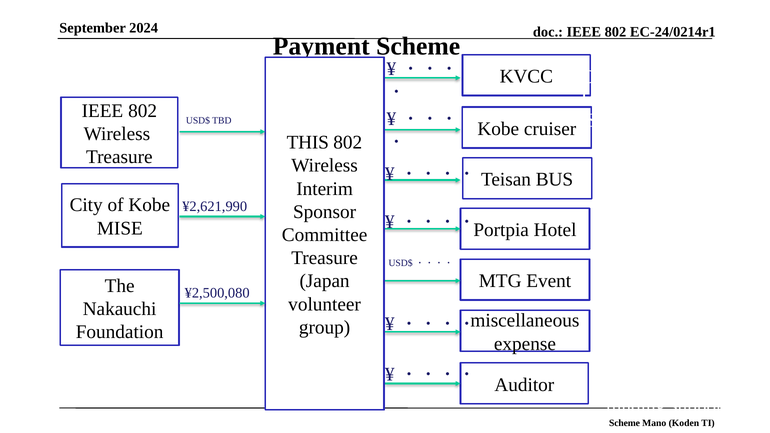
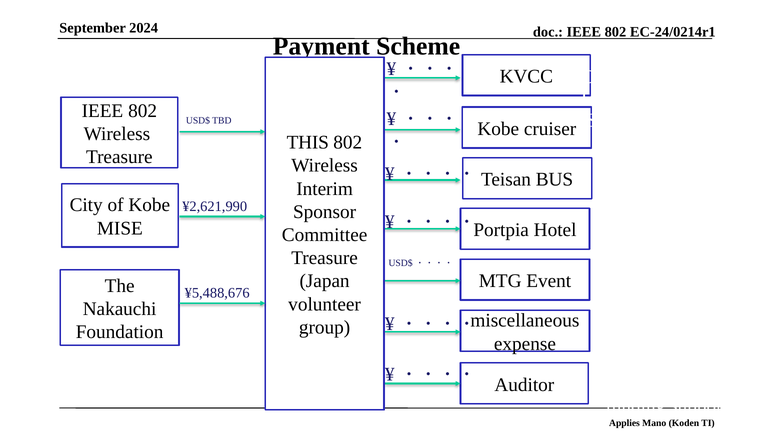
¥2,500,080: ¥2,500,080 -> ¥5,488,676
Scheme at (625, 423): Scheme -> Applies
